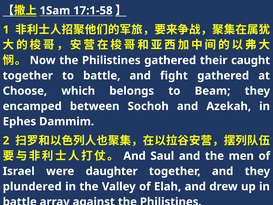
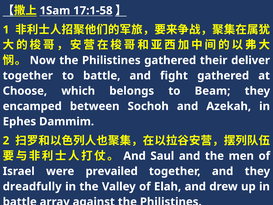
caught: caught -> deliver
daughter: daughter -> prevailed
plundered: plundered -> dreadfully
